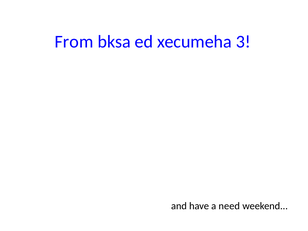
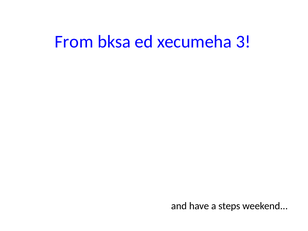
need: need -> steps
